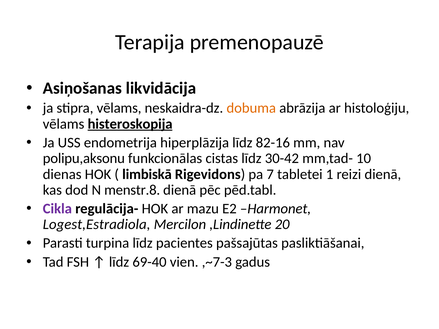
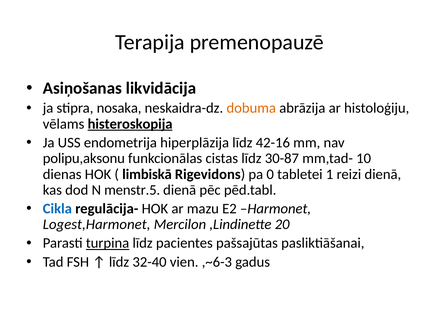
stipra vēlams: vēlams -> nosaka
82-16: 82-16 -> 42-16
30-42: 30-42 -> 30-87
7: 7 -> 0
menstr.8: menstr.8 -> menstr.5
Cikla colour: purple -> blue
Logest,Estradiola: Logest,Estradiola -> Logest,Harmonet
turpina underline: none -> present
69-40: 69-40 -> 32-40
,~7-3: ,~7-3 -> ,~6-3
